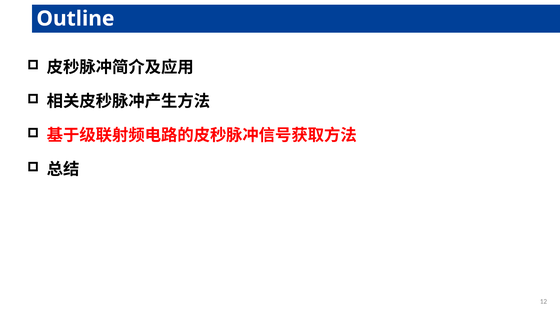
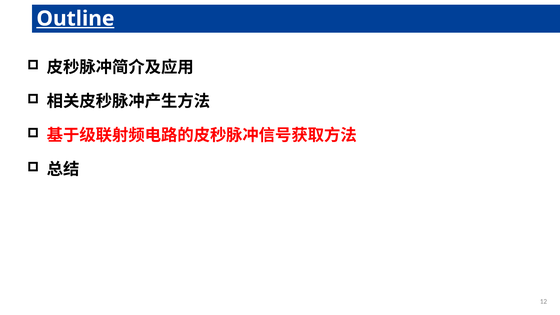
Outline underline: none -> present
